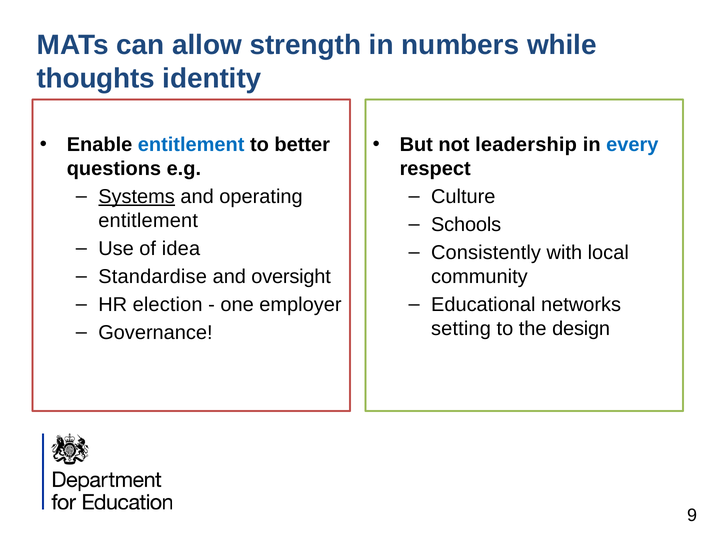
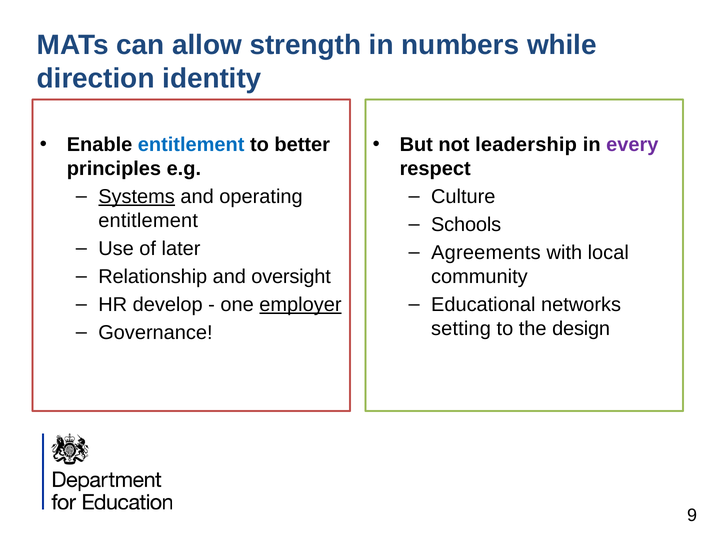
thoughts: thoughts -> direction
every colour: blue -> purple
questions: questions -> principles
idea: idea -> later
Consistently: Consistently -> Agreements
Standardise: Standardise -> Relationship
election: election -> develop
employer underline: none -> present
